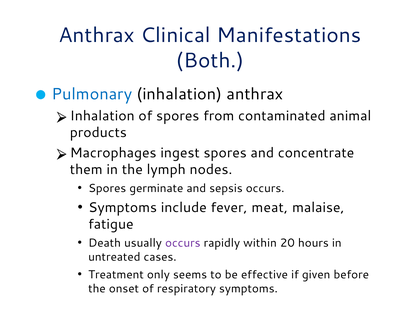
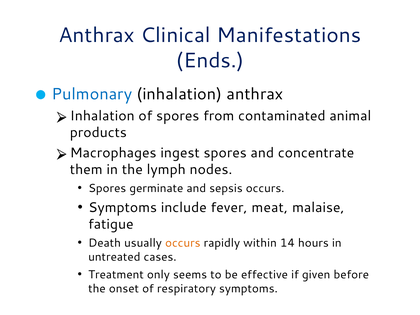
Both: Both -> Ends
occurs at (183, 243) colour: purple -> orange
20: 20 -> 14
